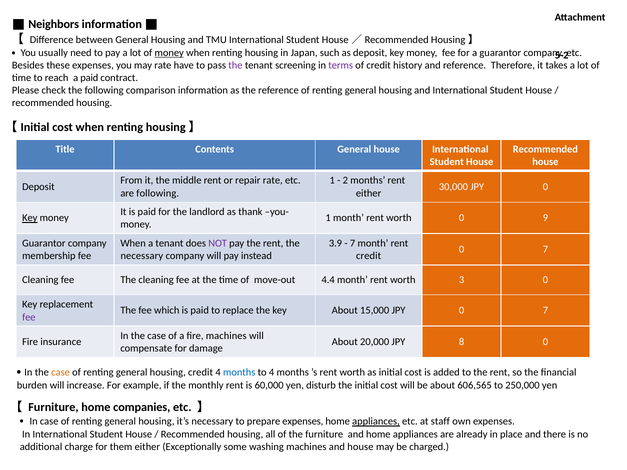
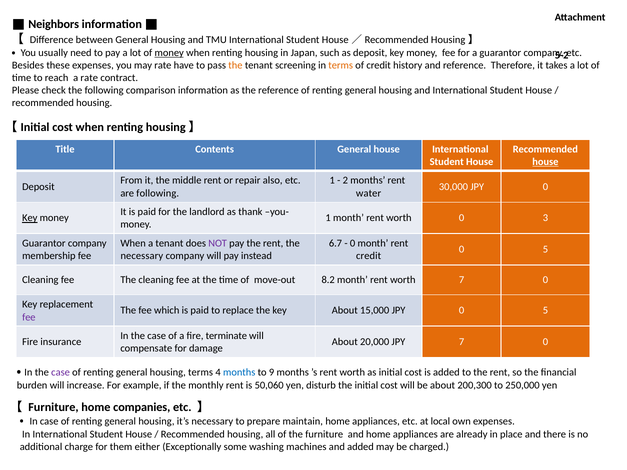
the at (235, 65) colour: purple -> orange
terms at (341, 65) colour: purple -> orange
a paid: paid -> rate
house at (545, 162) underline: none -> present
repair rate: rate -> also
either at (369, 193): either -> water
9: 9 -> 3
3.9: 3.9 -> 6.7
7 at (353, 243): 7 -> 0
7 at (545, 249): 7 -> 5
4.4: 4.4 -> 8.2
worth 3: 3 -> 7
JPY 0 7: 7 -> 5
fire machines: machines -> terminate
JPY 8: 8 -> 7
case at (61, 373) colour: orange -> purple
housing credit: credit -> terms
to 4: 4 -> 9
60,000: 60,000 -> 50,060
606,565: 606,565 -> 200,300
prepare expenses: expenses -> maintain
appliances at (376, 422) underline: present -> none
staff: staff -> local
and house: house -> added
